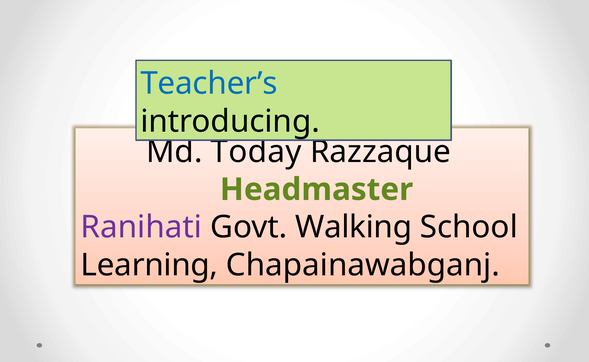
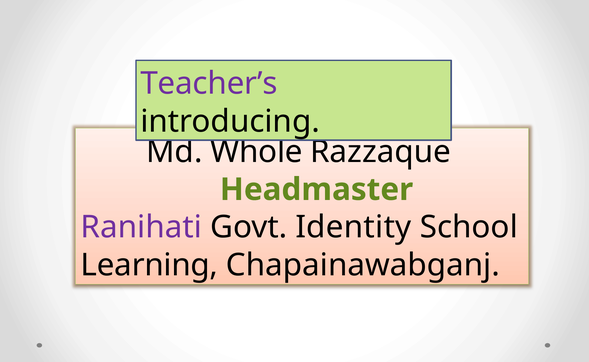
Teacher’s colour: blue -> purple
Today: Today -> Whole
Walking: Walking -> Identity
